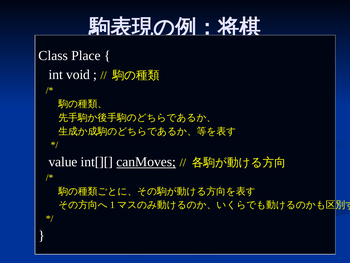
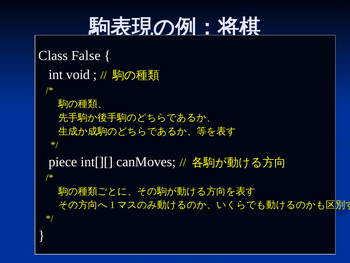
Place: Place -> False
value: value -> piece
canMoves underline: present -> none
